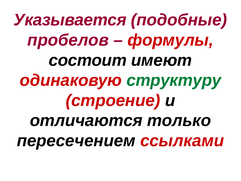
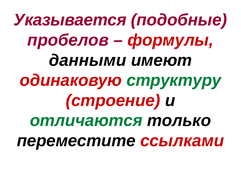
состоит: состоит -> данными
отличаются colour: black -> green
пересечением: пересечением -> переместите
